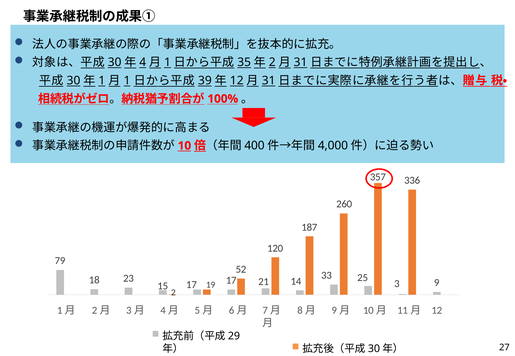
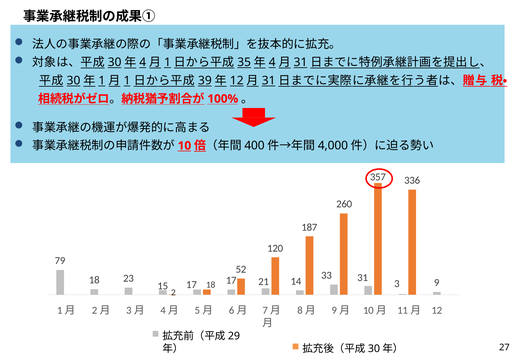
2 at (272, 63): 2 -> 4
33 25: 25 -> 31
17 19: 19 -> 18
